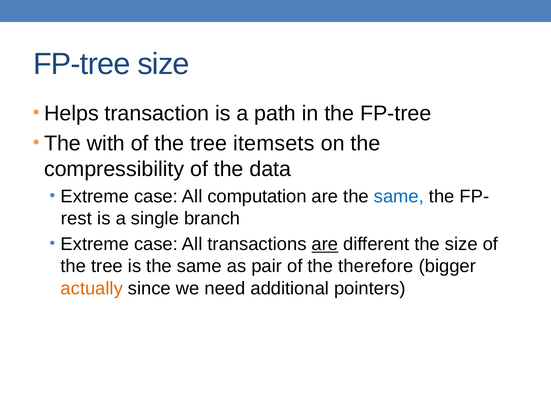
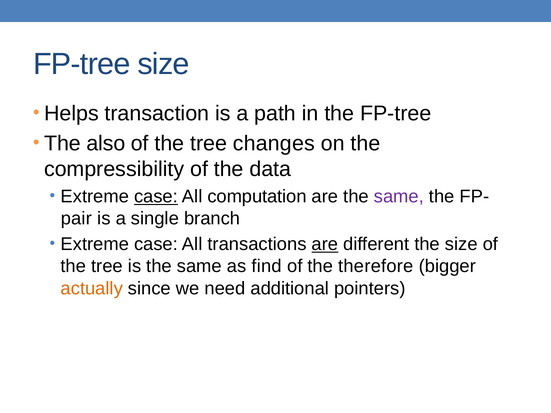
with: with -> also
itemsets: itemsets -> changes
case at (156, 197) underline: none -> present
same at (399, 197) colour: blue -> purple
rest: rest -> pair
pair: pair -> find
